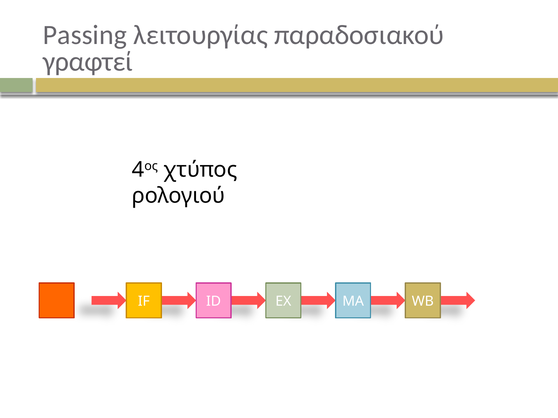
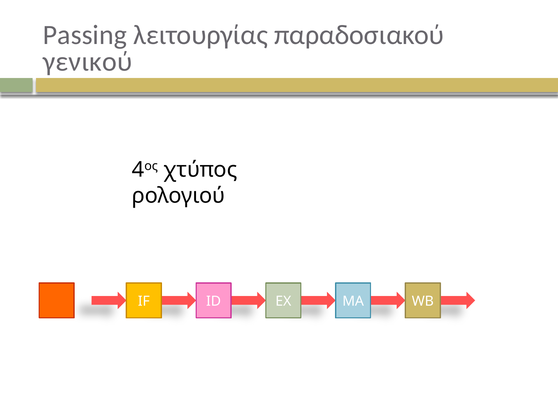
γραφτεί: γραφτεί -> γενικού
